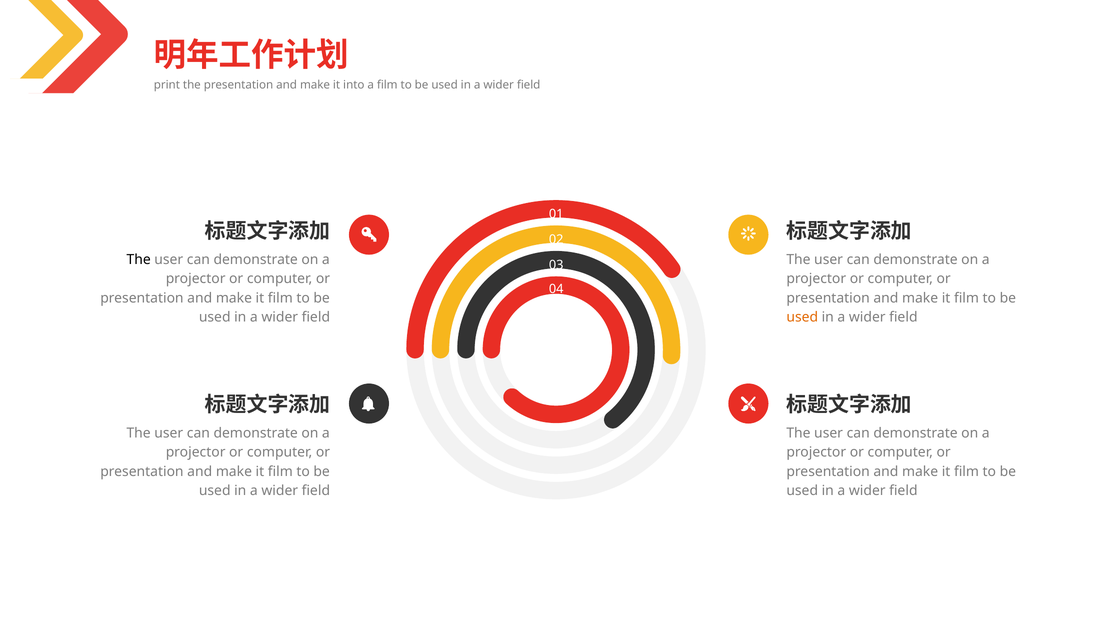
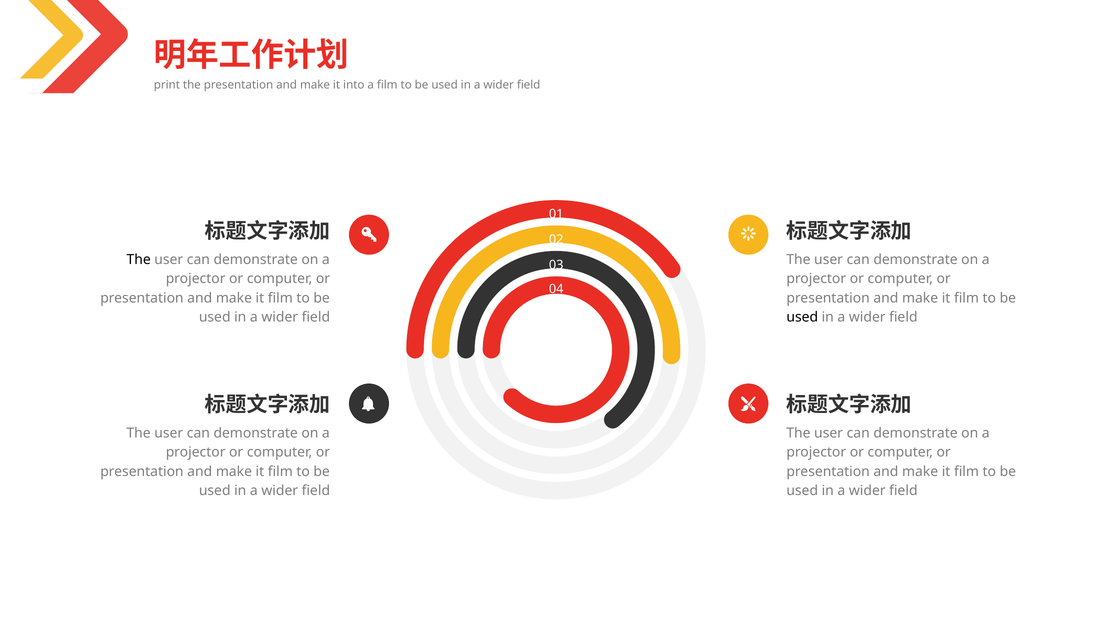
used at (802, 317) colour: orange -> black
